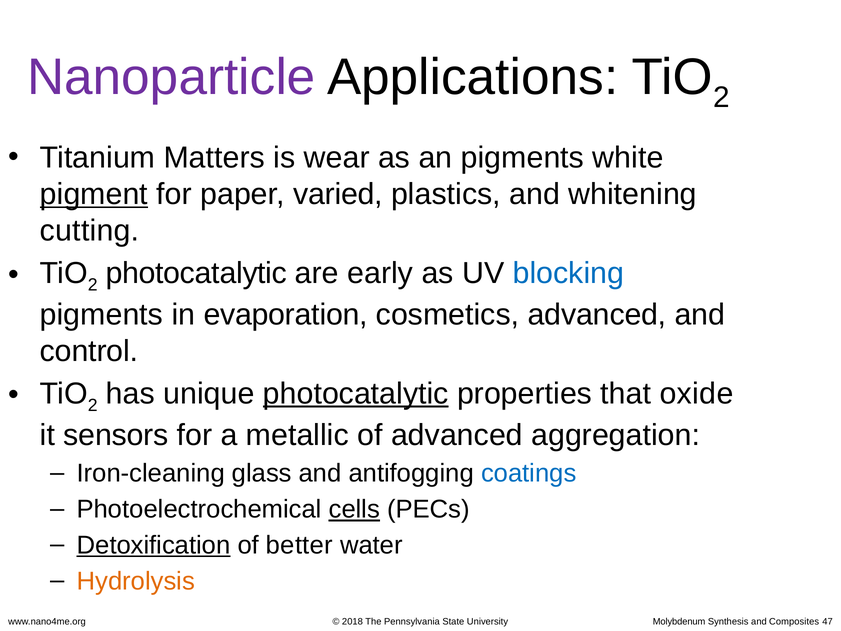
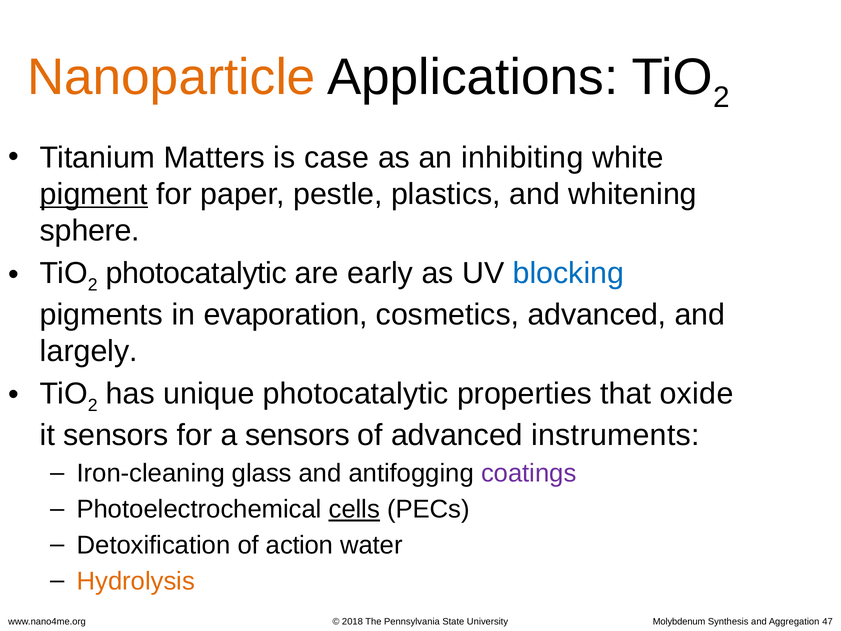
Nanoparticle colour: purple -> orange
wear: wear -> case
an pigments: pigments -> inhibiting
varied: varied -> pestle
cutting: cutting -> sphere
control: control -> largely
photocatalytic at (356, 393) underline: present -> none
a metallic: metallic -> sensors
aggregation: aggregation -> instruments
coatings colour: blue -> purple
Detoxification underline: present -> none
better: better -> action
Composites: Composites -> Aggregation
